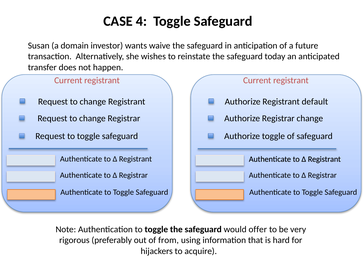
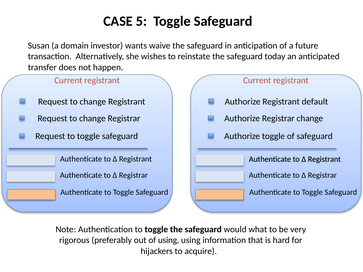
4: 4 -> 5
offer: offer -> what
of from: from -> using
